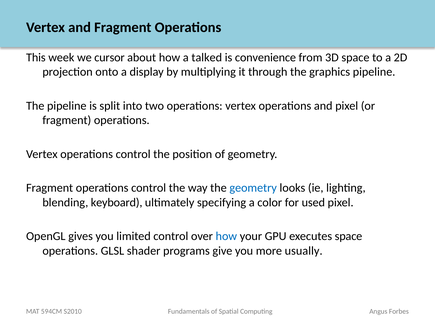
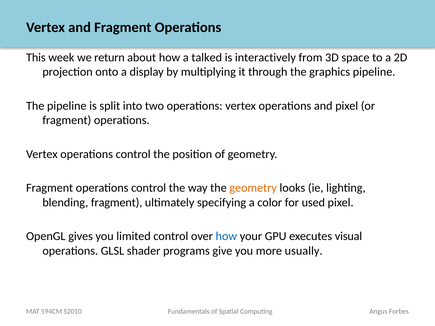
cursor: cursor -> return
convenience: convenience -> interactively
geometry at (253, 188) colour: blue -> orange
blending keyboard: keyboard -> fragment
executes space: space -> visual
